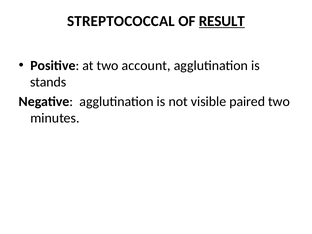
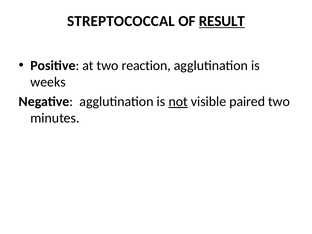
account: account -> reaction
stands: stands -> weeks
not underline: none -> present
